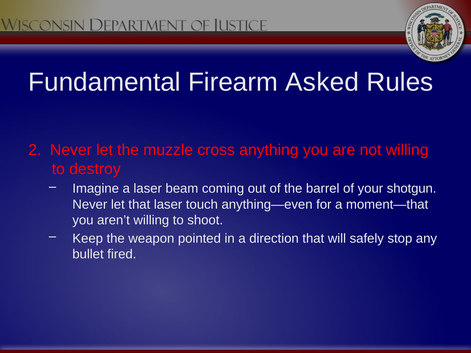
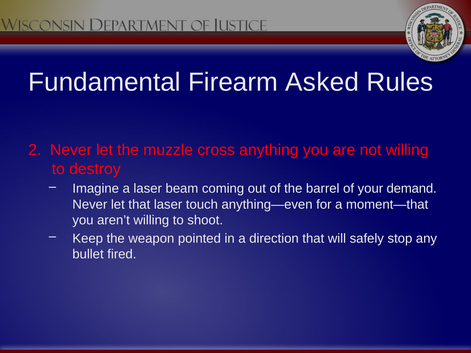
shotgun: shotgun -> demand
